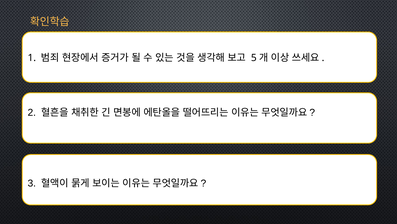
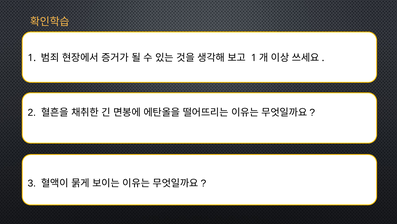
5 at (254, 58): 5 -> 1
